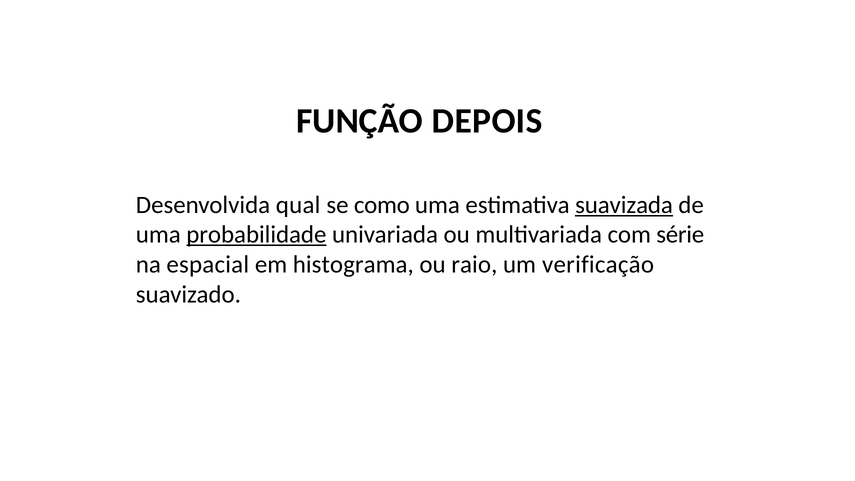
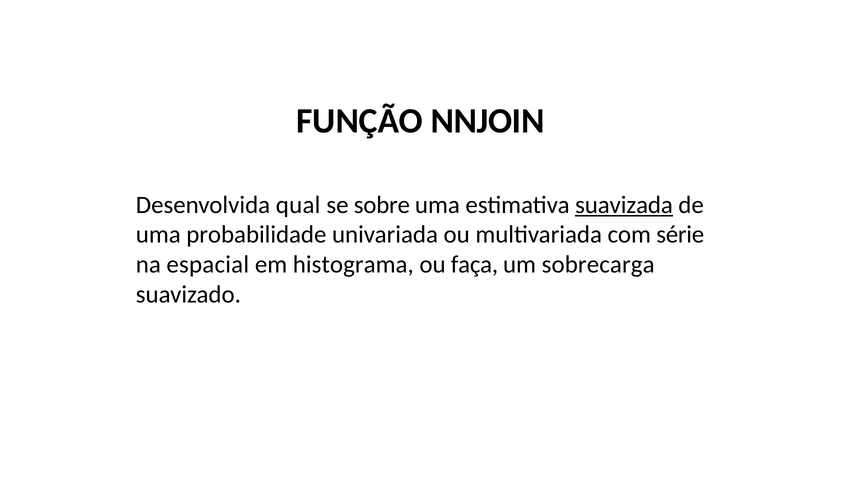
DEPOIS: DEPOIS -> NNJOIN
como: como -> sobre
probabilidade underline: present -> none
raio: raio -> faça
verificação: verificação -> sobrecarga
